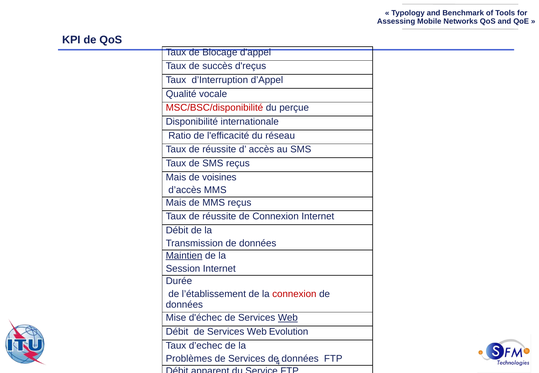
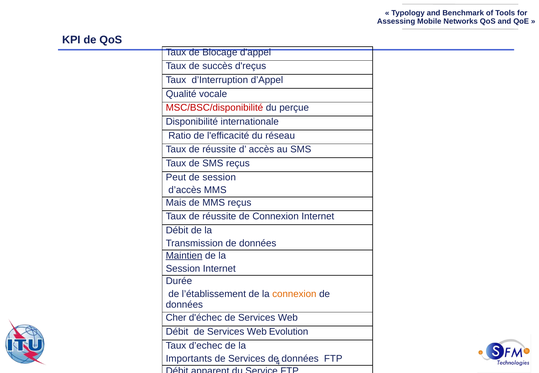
Mais at (176, 177): Mais -> Peut
de voisines: voisines -> session
connexion at (294, 294) colour: red -> orange
Mise: Mise -> Cher
Web at (288, 318) underline: present -> none
Problèmes: Problèmes -> Importants
